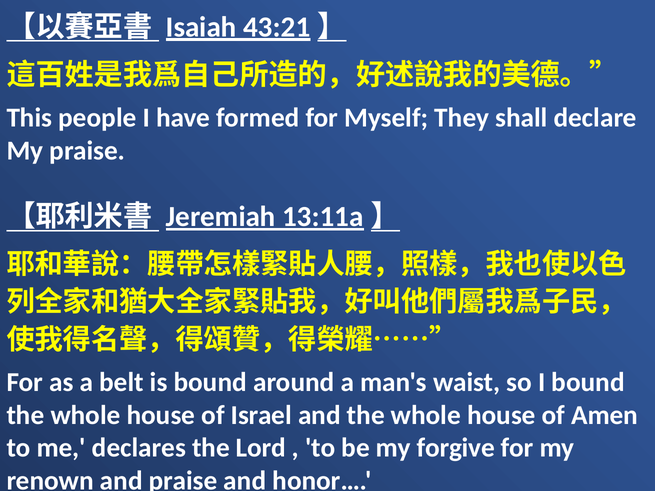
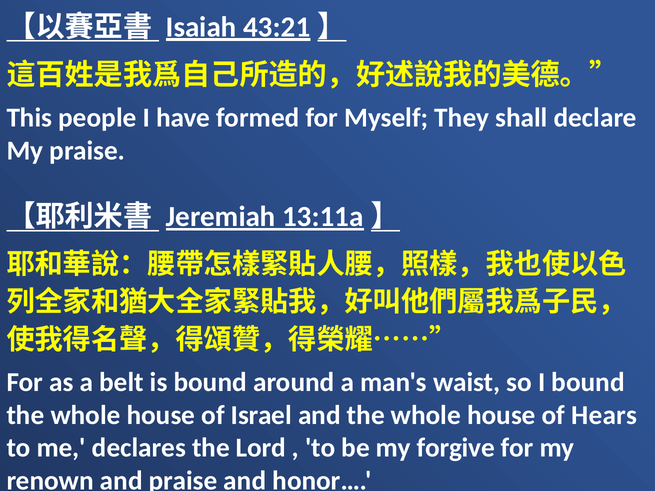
Amen: Amen -> Hears
